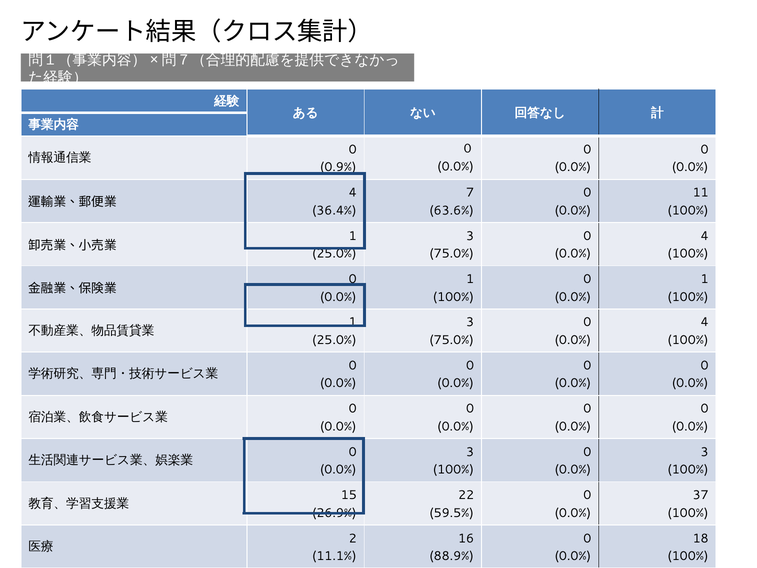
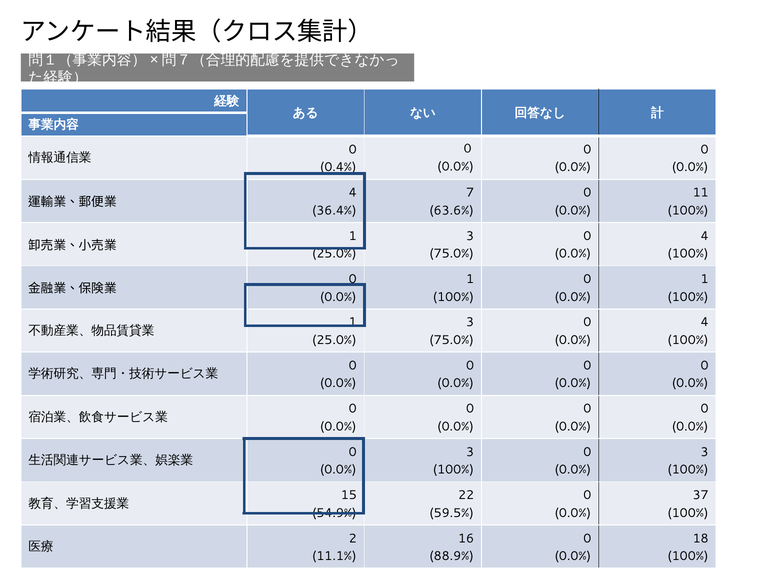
0.9%: 0.9% -> 0.4%
26.9%: 26.9% -> 54.9%
